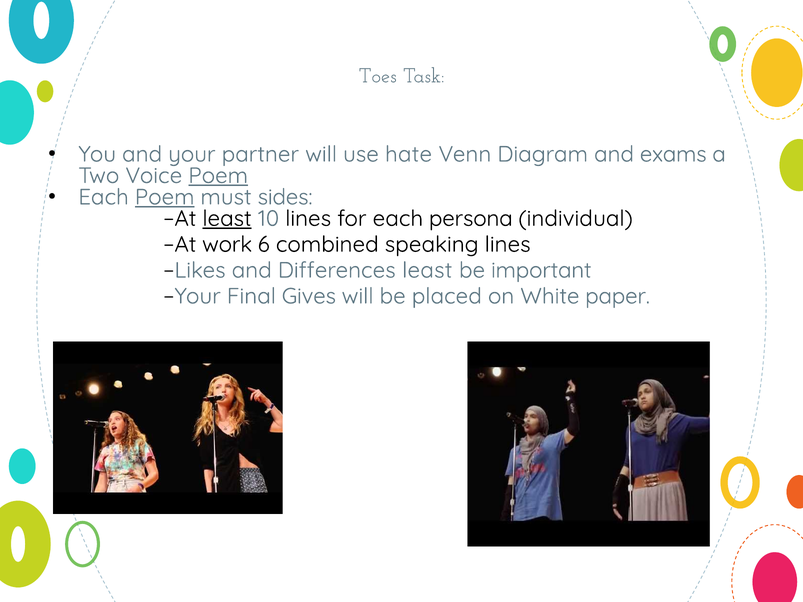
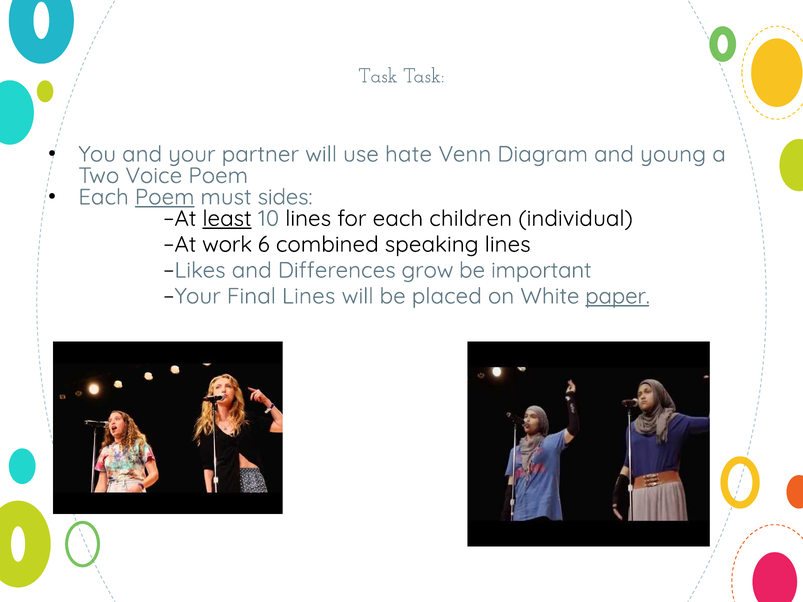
Toes at (378, 76): Toes -> Task
exams: exams -> young
Poem at (218, 176) underline: present -> none
persona: persona -> children
Differences least: least -> grow
Final Gives: Gives -> Lines
paper underline: none -> present
